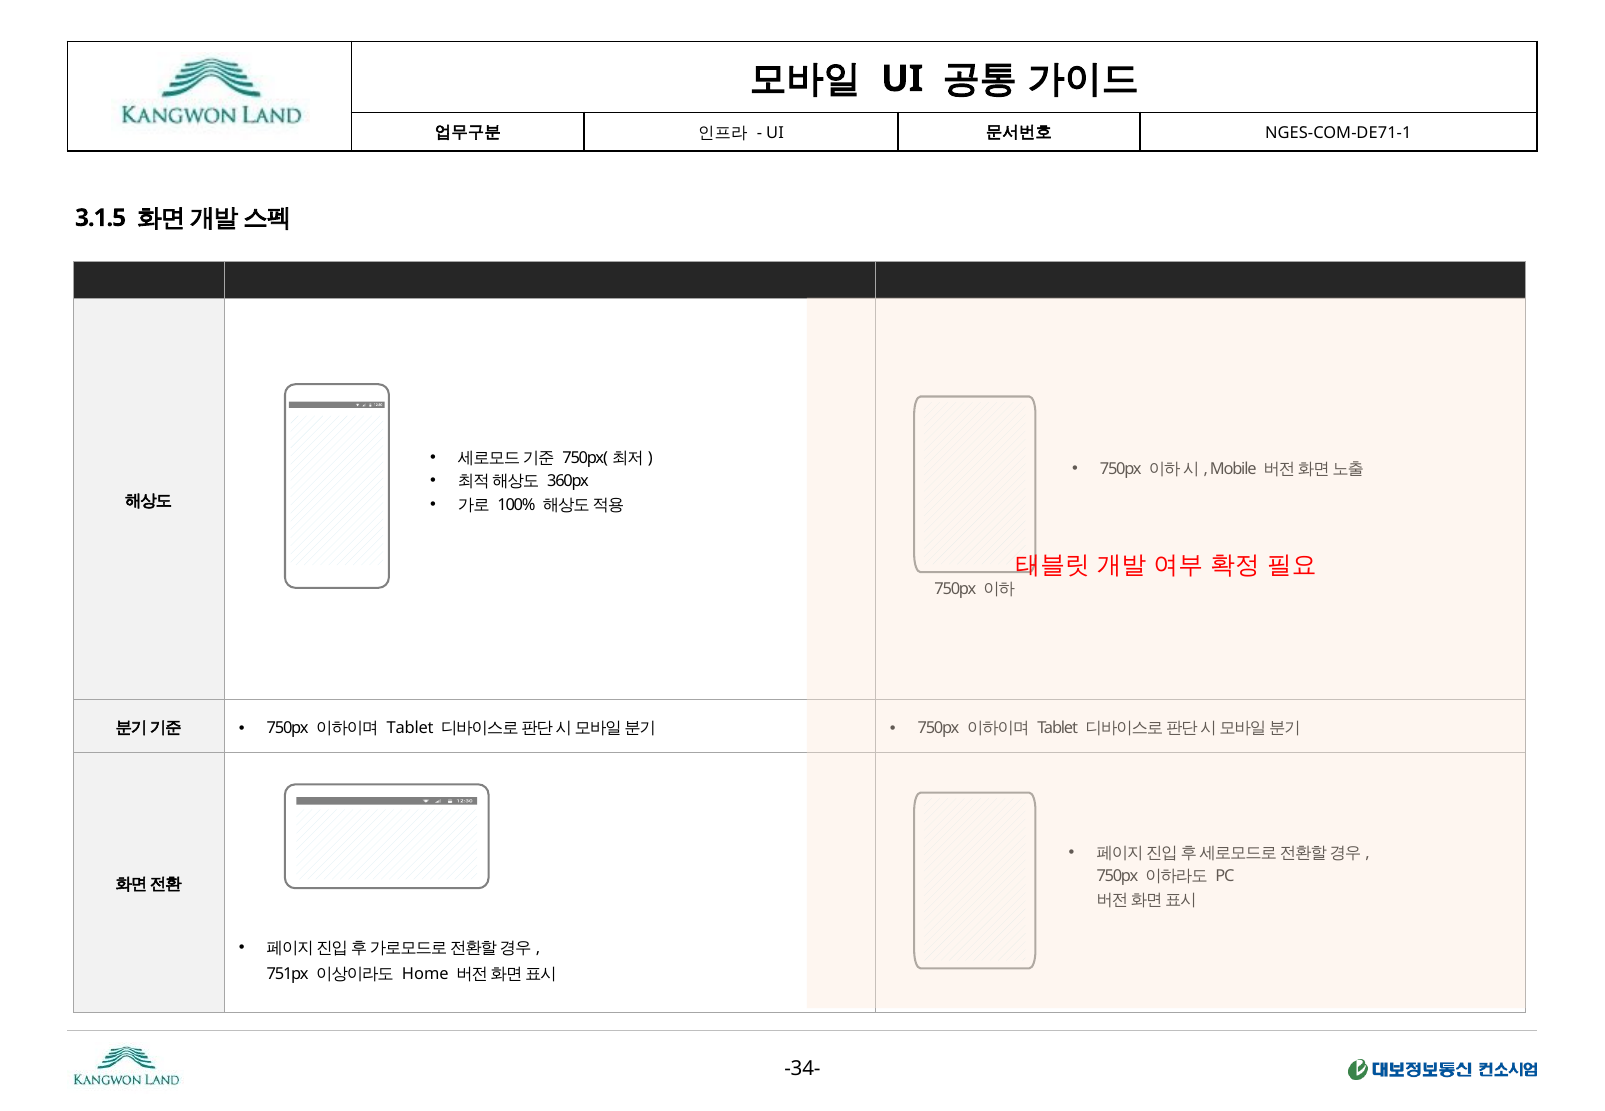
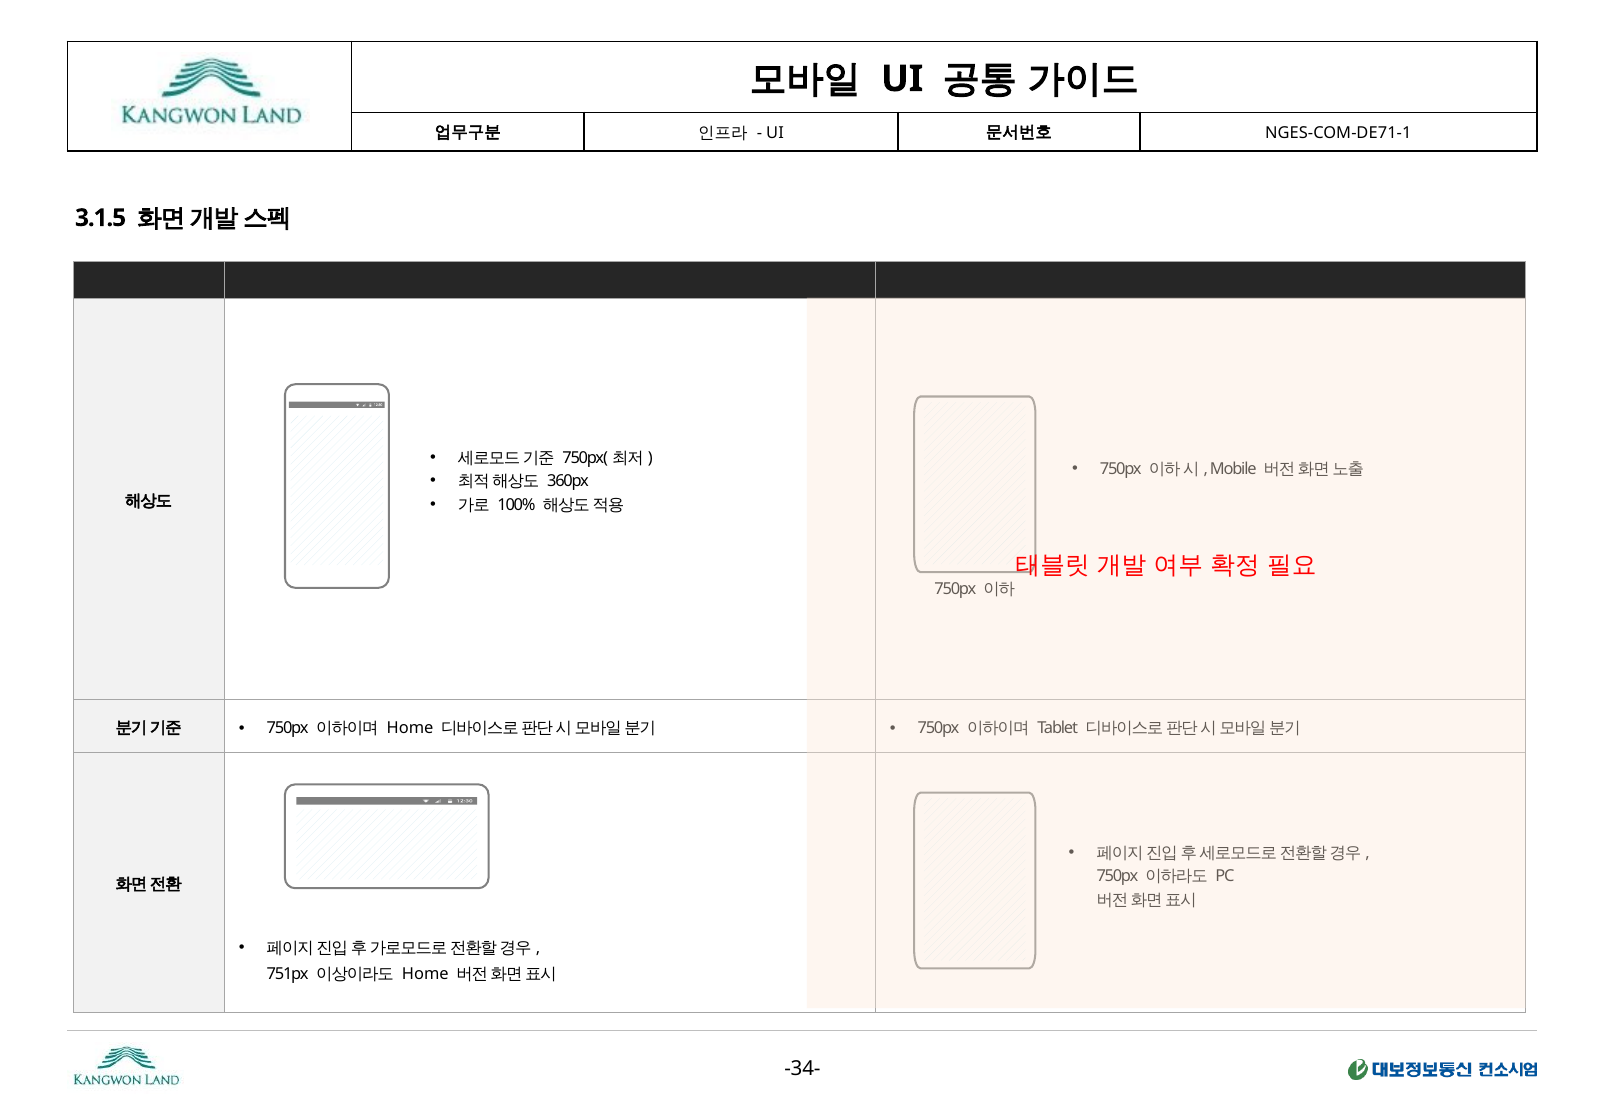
Tablet at (410, 729): Tablet -> Home
